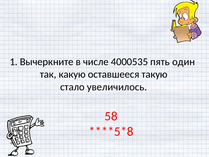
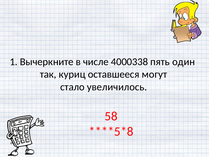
4000535: 4000535 -> 4000338
какую: какую -> куриц
такую: такую -> могут
